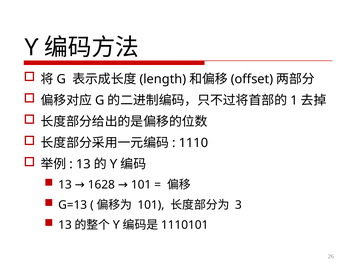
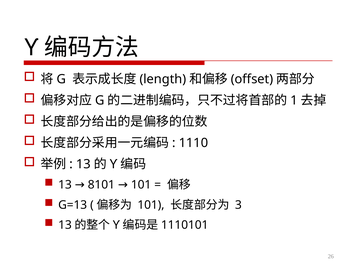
1628: 1628 -> 8101
